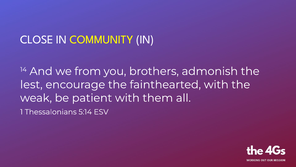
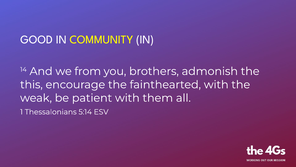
CLOSE: CLOSE -> GOOD
lest: lest -> this
